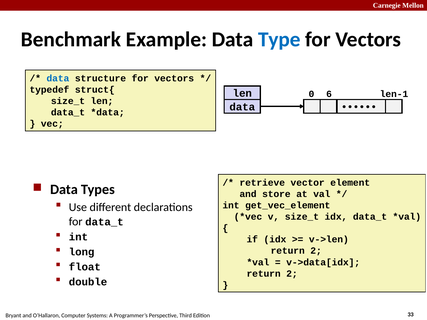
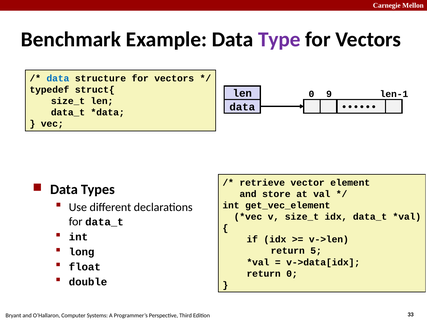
Type colour: blue -> purple
6: 6 -> 9
2 at (316, 251): 2 -> 5
2 at (292, 274): 2 -> 0
